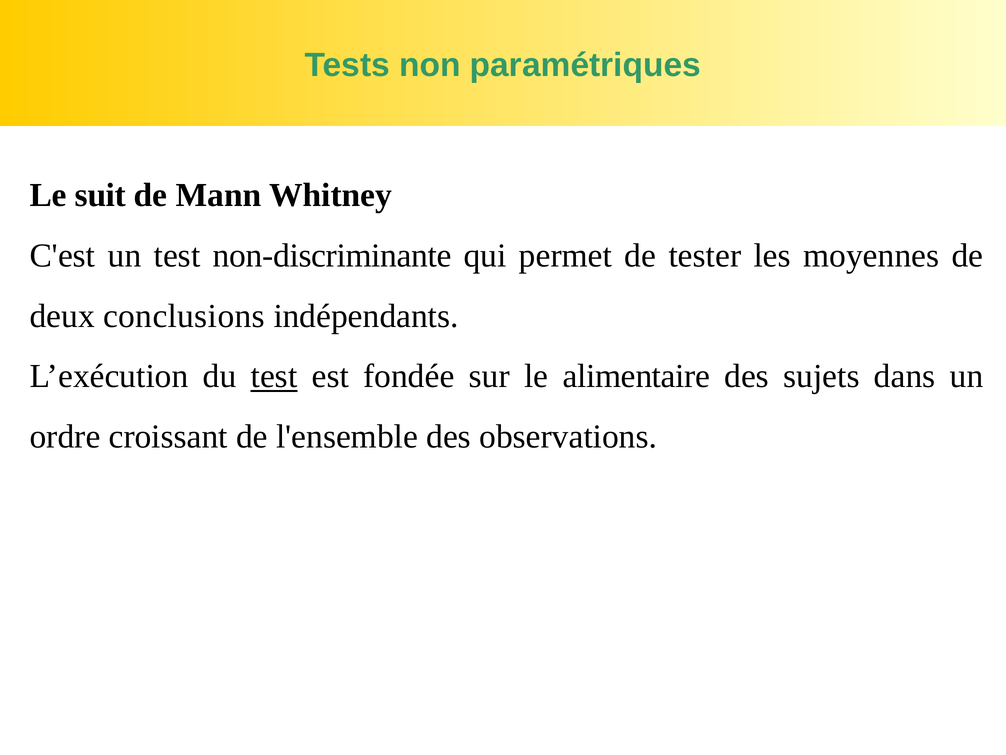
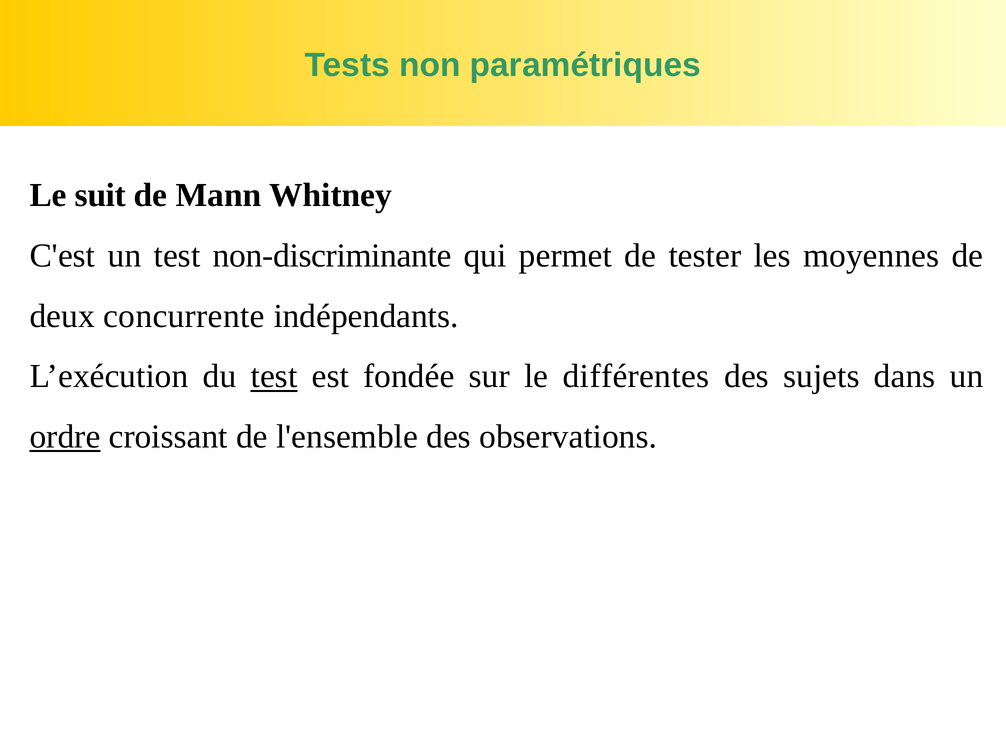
conclusions: conclusions -> concurrente
alimentaire: alimentaire -> différentes
ordre underline: none -> present
